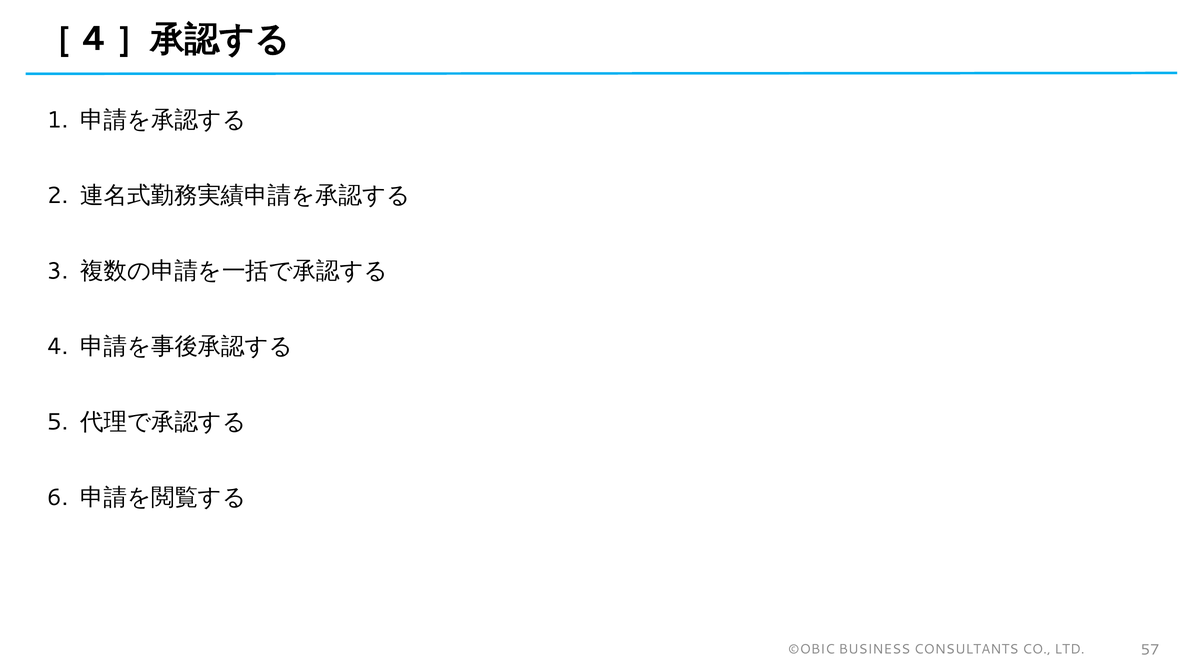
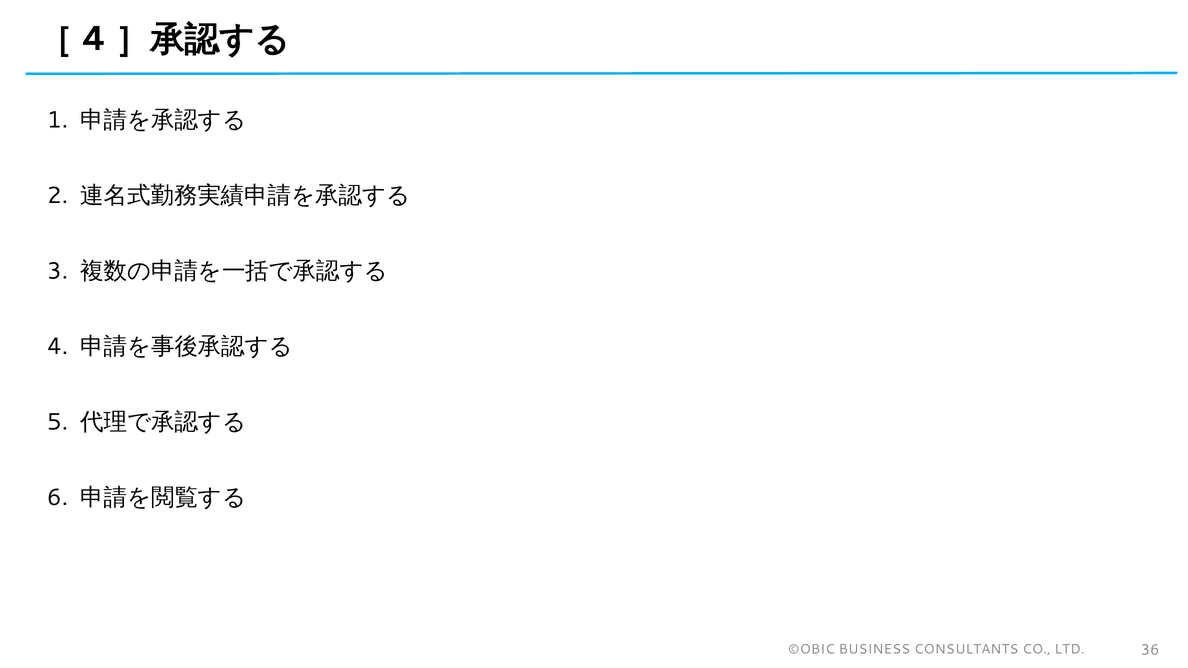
57: 57 -> 36
